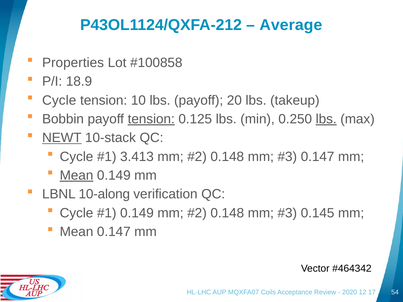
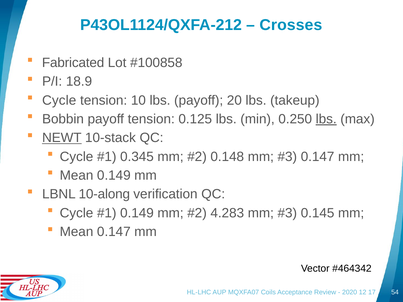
Average: Average -> Crosses
Properties: Properties -> Fabricated
tension at (151, 119) underline: present -> none
3.413: 3.413 -> 0.345
Mean at (77, 176) underline: present -> none
0.148 at (227, 213): 0.148 -> 4.283
